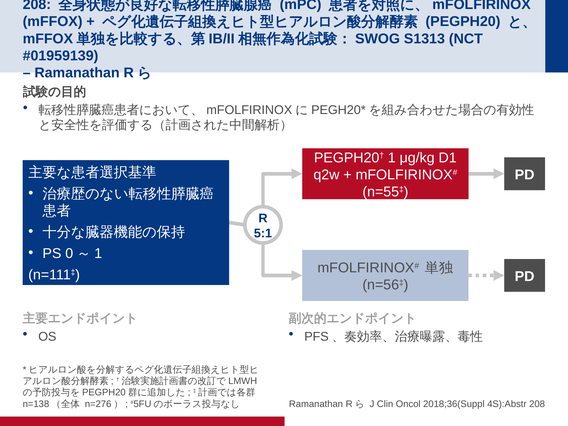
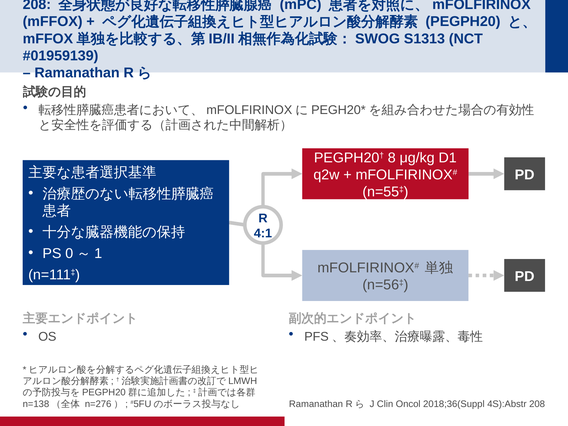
1: 1 -> 8
5:1: 5:1 -> 4:1
